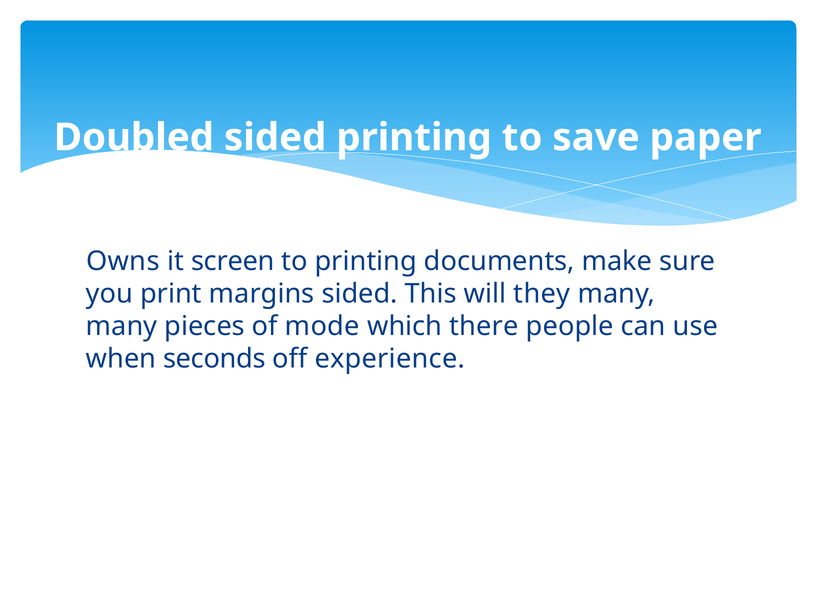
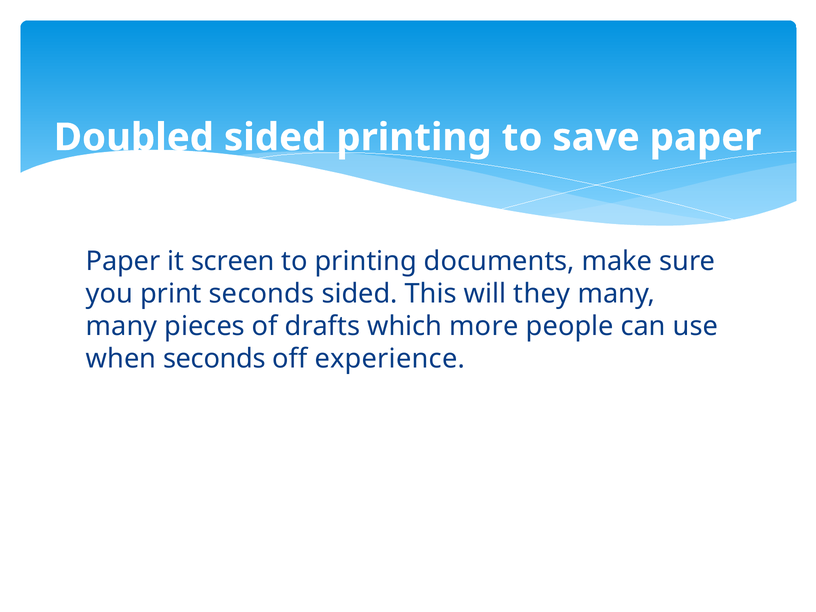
Owns at (123, 261): Owns -> Paper
print margins: margins -> seconds
mode: mode -> drafts
there: there -> more
